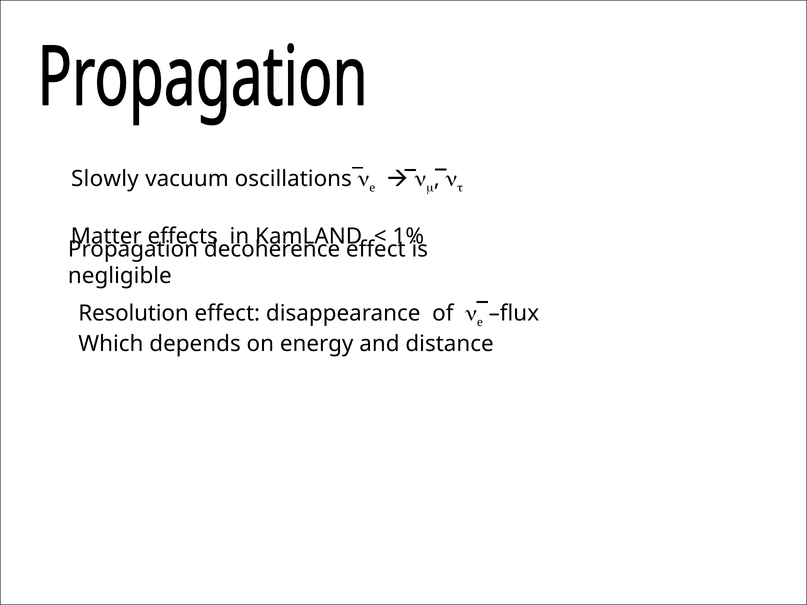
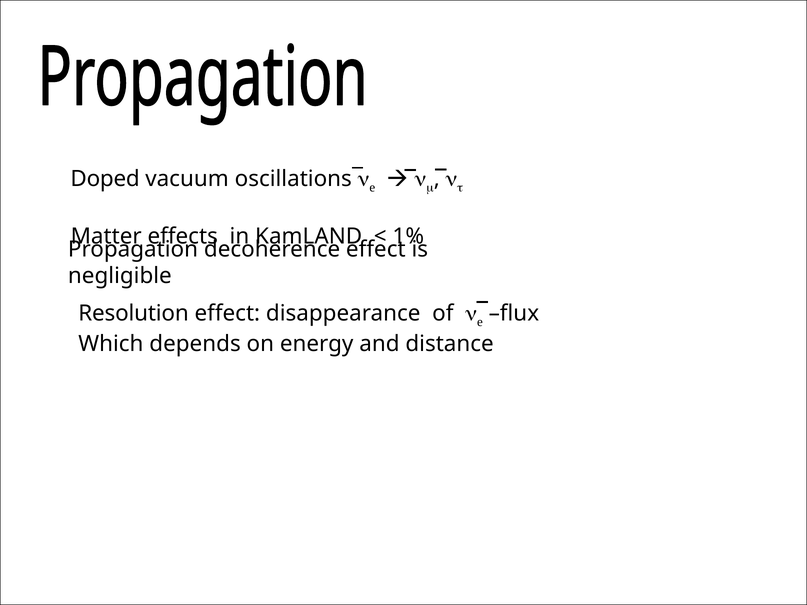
Slowly: Slowly -> Doped
